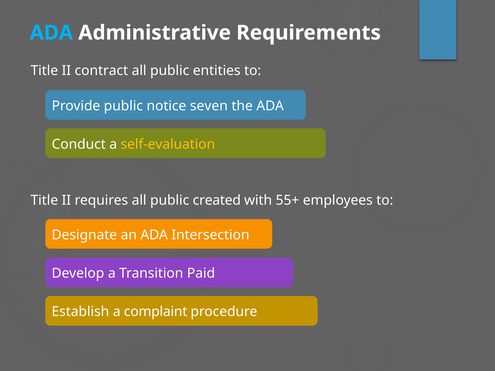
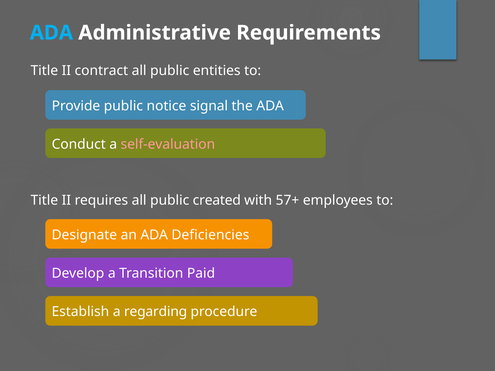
seven: seven -> signal
self-evaluation colour: yellow -> pink
55+: 55+ -> 57+
Intersection: Intersection -> Deficiencies
complaint: complaint -> regarding
